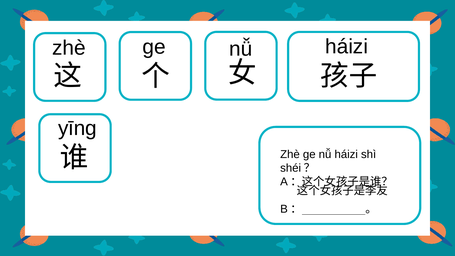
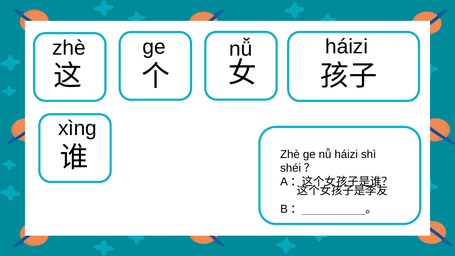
yīng: yīng -> xìng
